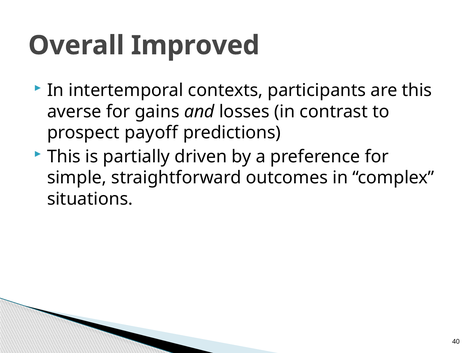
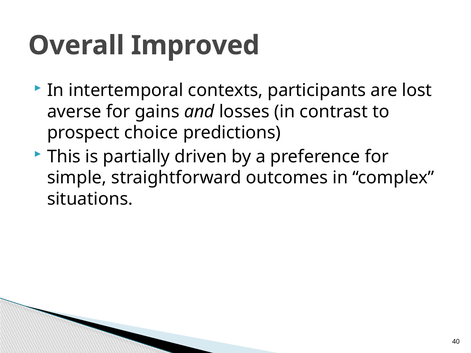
are this: this -> lost
payoff: payoff -> choice
